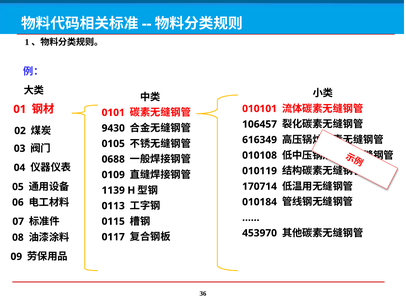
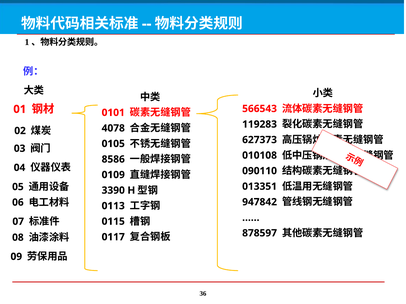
010101: 010101 -> 566543
106457: 106457 -> 119283
9430: 9430 -> 4078
616349: 616349 -> 627373
0688: 0688 -> 8586
010119: 010119 -> 090110
170714: 170714 -> 013351
1139: 1139 -> 3390
010184: 010184 -> 947842
453970: 453970 -> 878597
